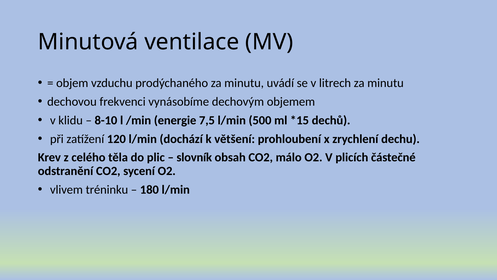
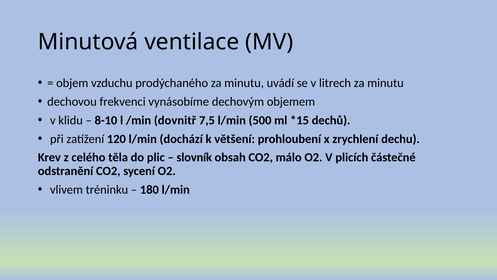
energie: energie -> dovnitř
